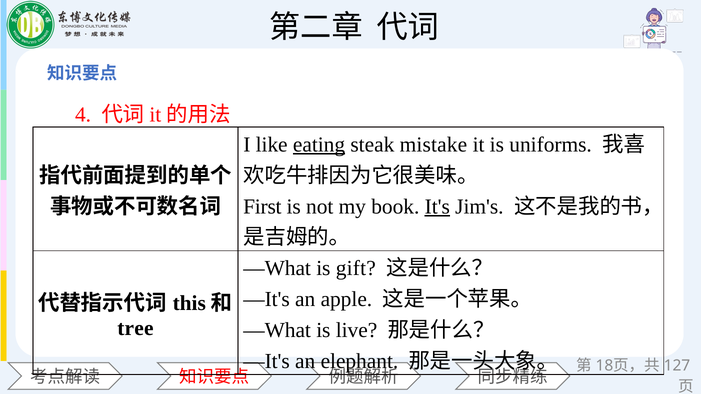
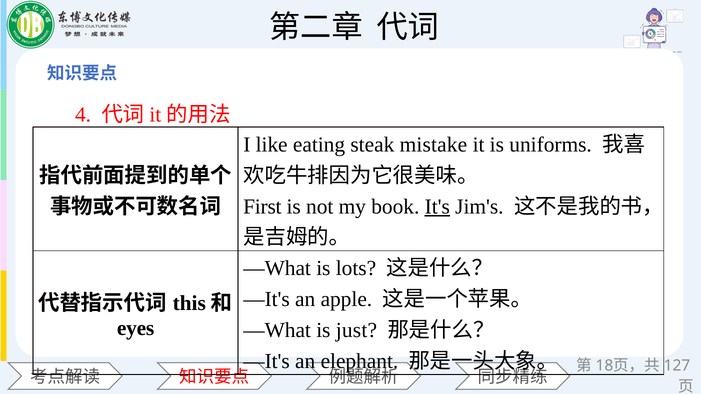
eating underline: present -> none
gift: gift -> lots
tree: tree -> eyes
live: live -> just
